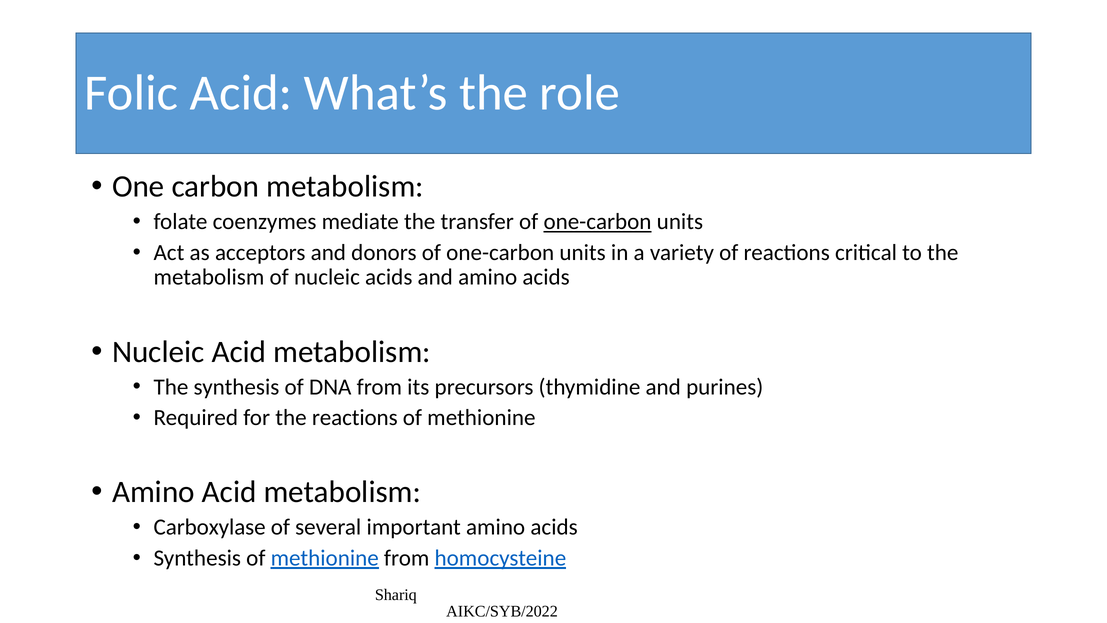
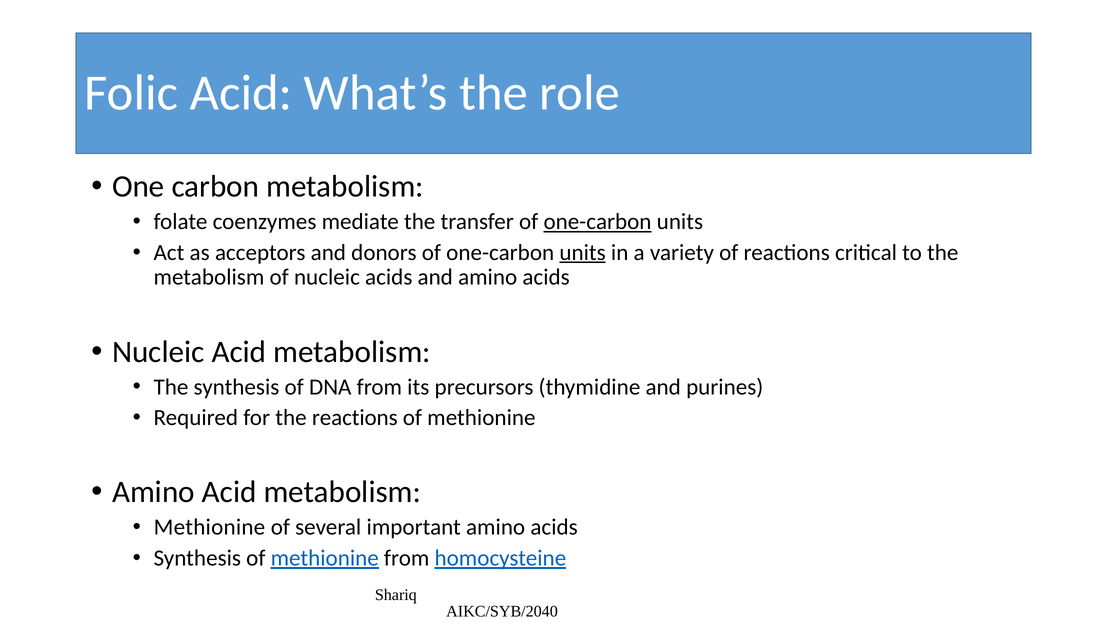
units at (583, 252) underline: none -> present
Carboxylase at (210, 527): Carboxylase -> Methionine
AIKC/SYB/2022: AIKC/SYB/2022 -> AIKC/SYB/2040
